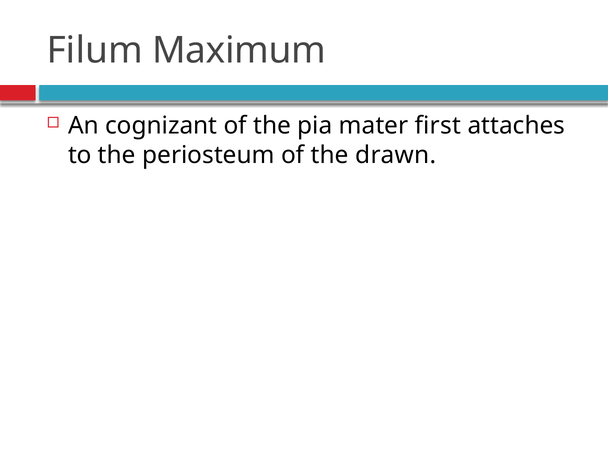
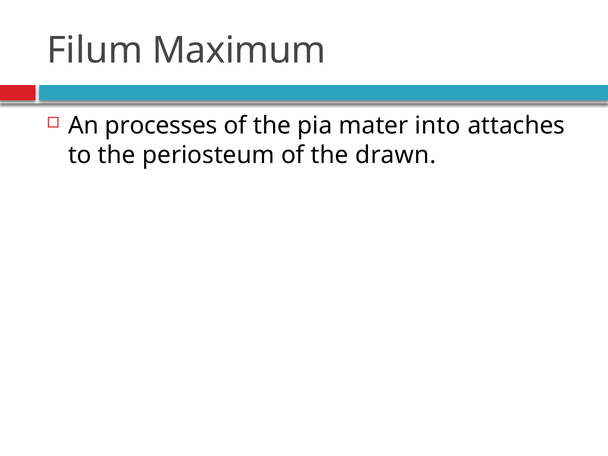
cognizant: cognizant -> processes
first: first -> into
